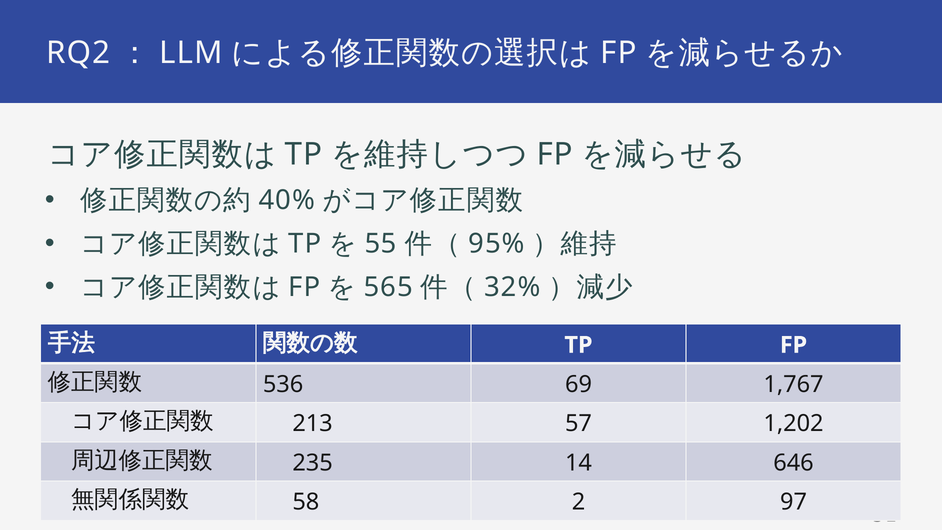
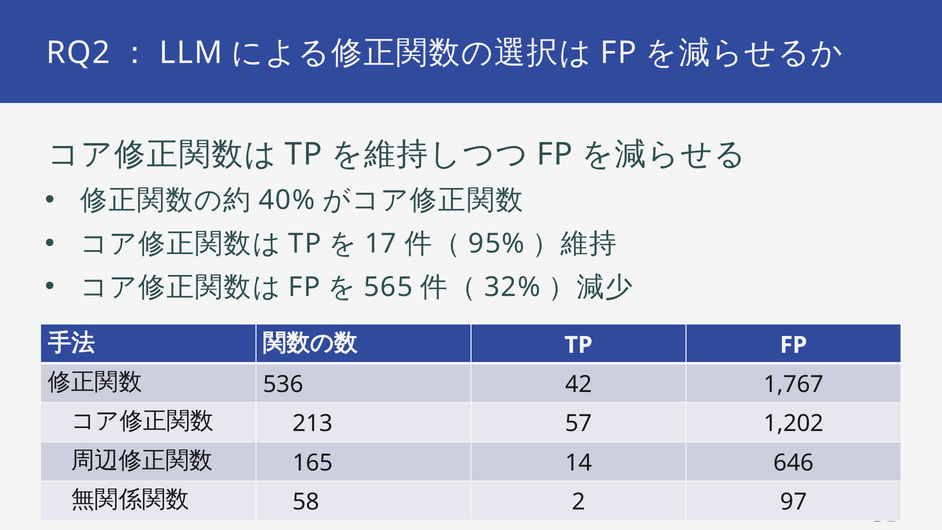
55: 55 -> 17
69: 69 -> 42
235: 235 -> 165
